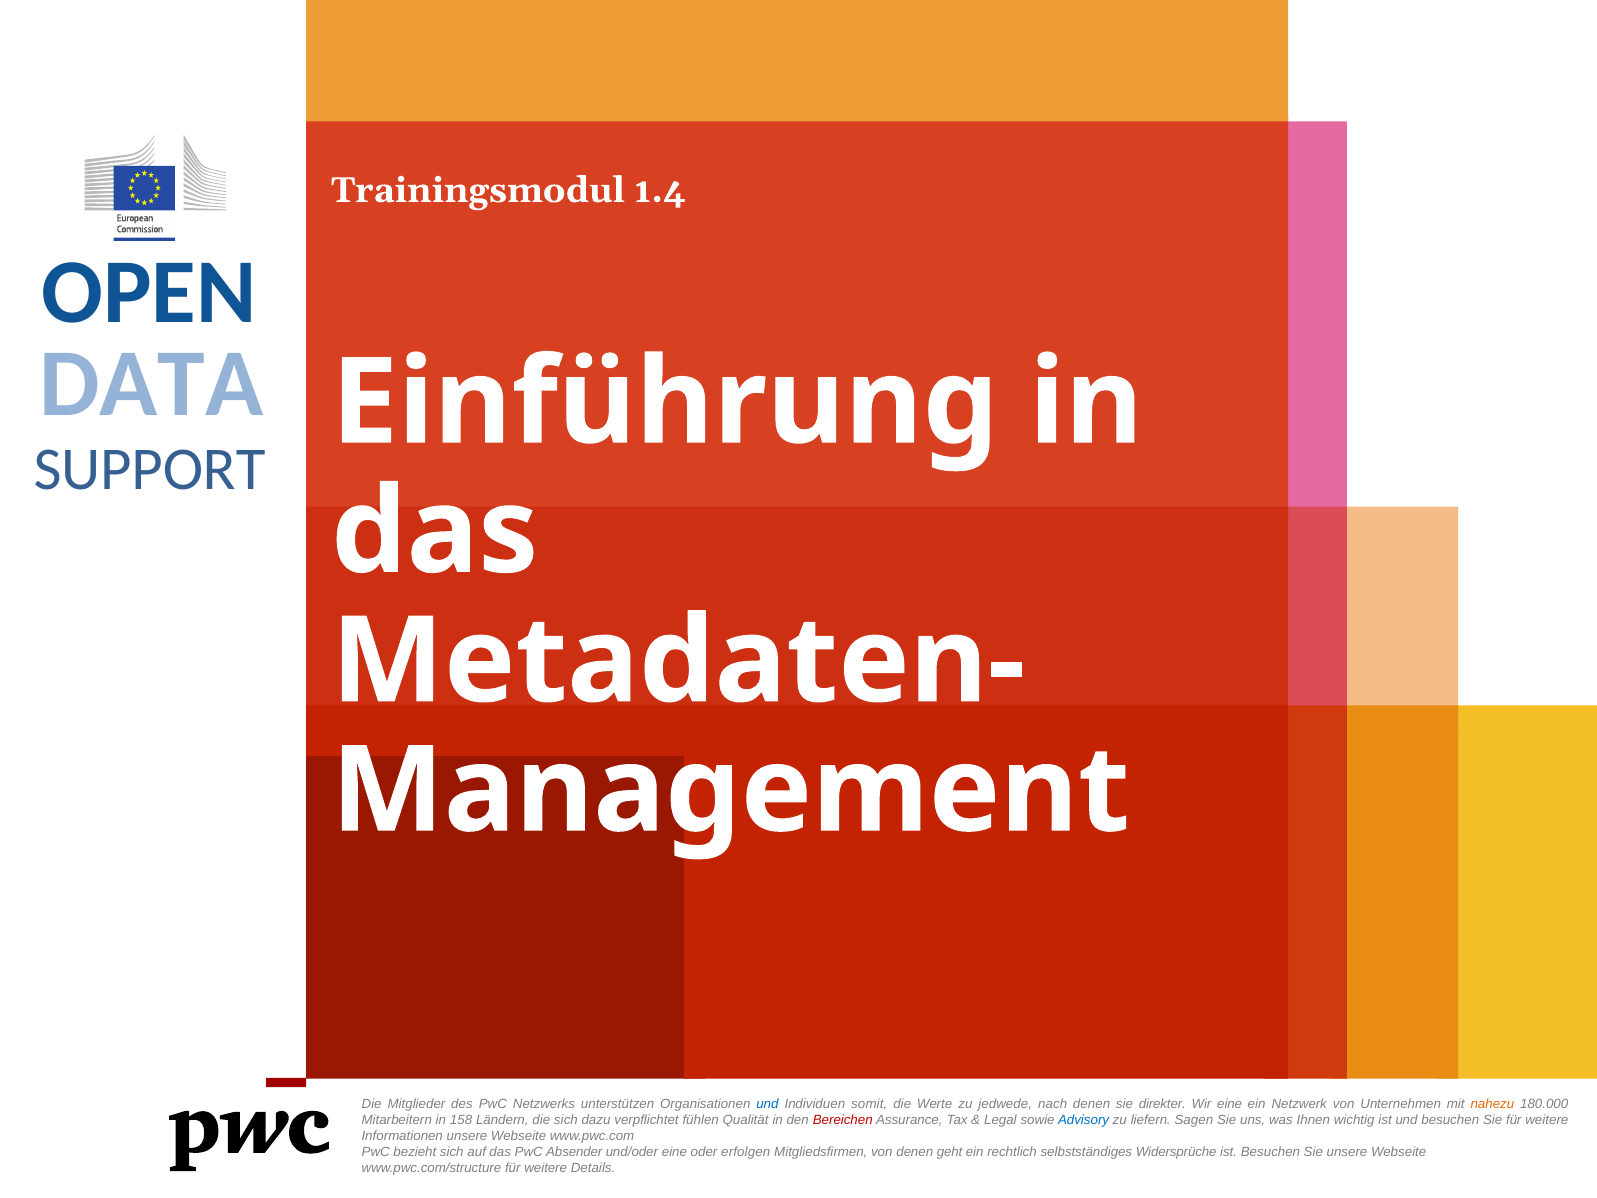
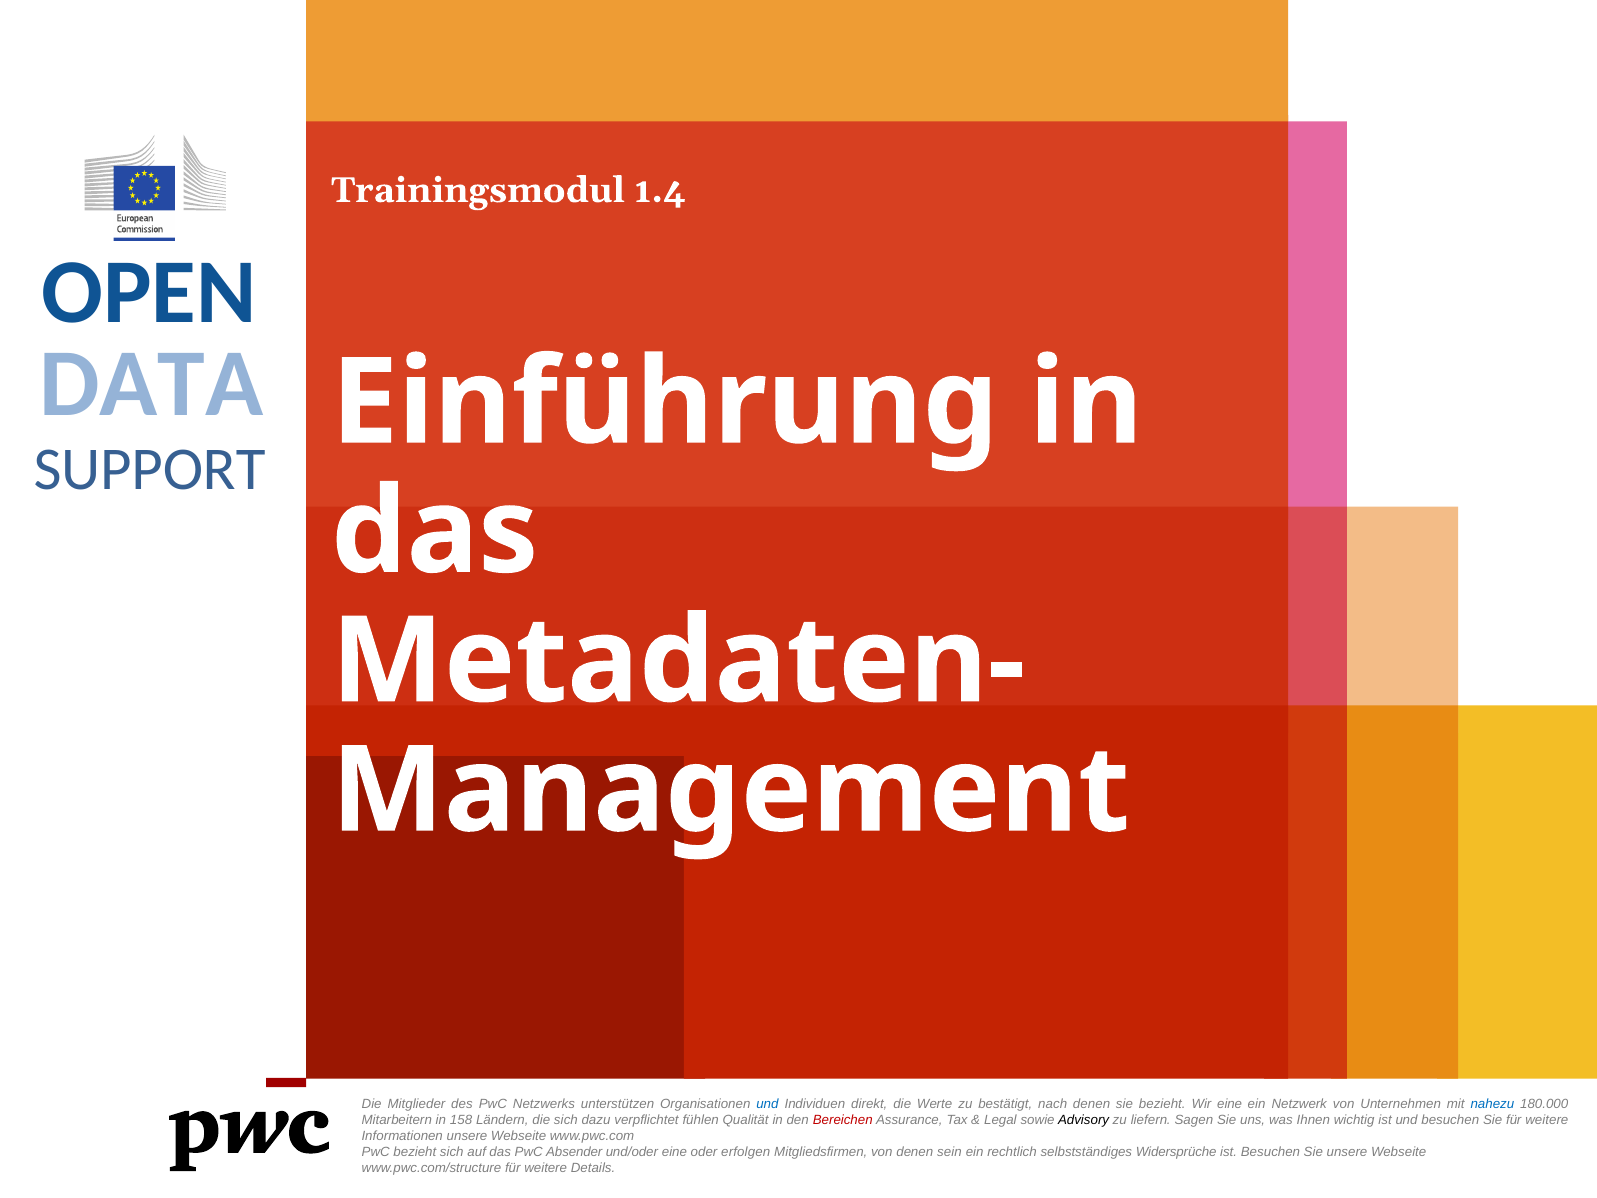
somit: somit -> direkt
jedwede: jedwede -> bestätigt
sie direkter: direkter -> bezieht
nahezu colour: orange -> blue
Advisory colour: blue -> black
geht: geht -> sein
